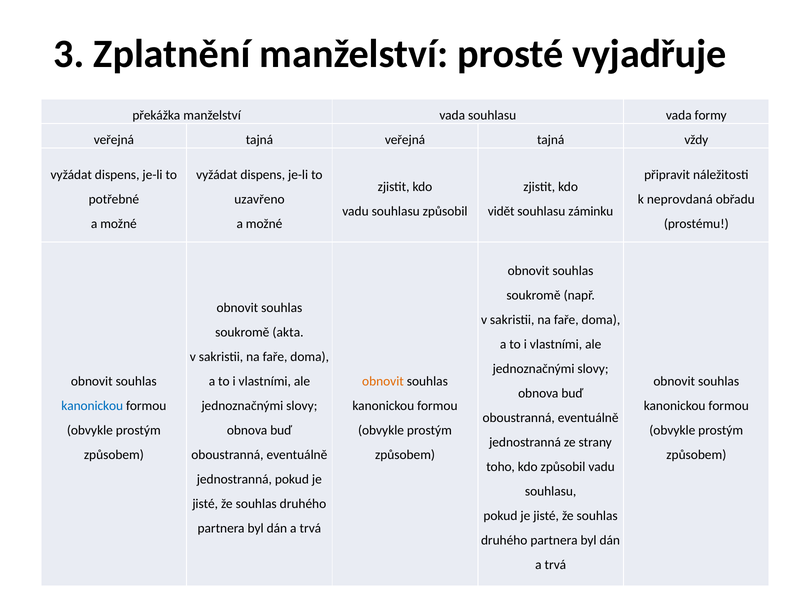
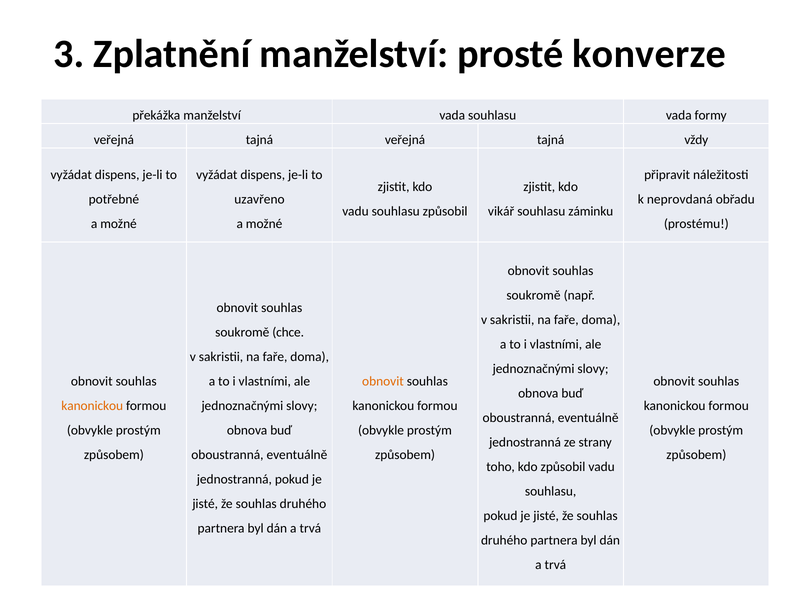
vyjadřuje: vyjadřuje -> konverze
vidět: vidět -> vikář
akta: akta -> chce
kanonickou at (92, 406) colour: blue -> orange
